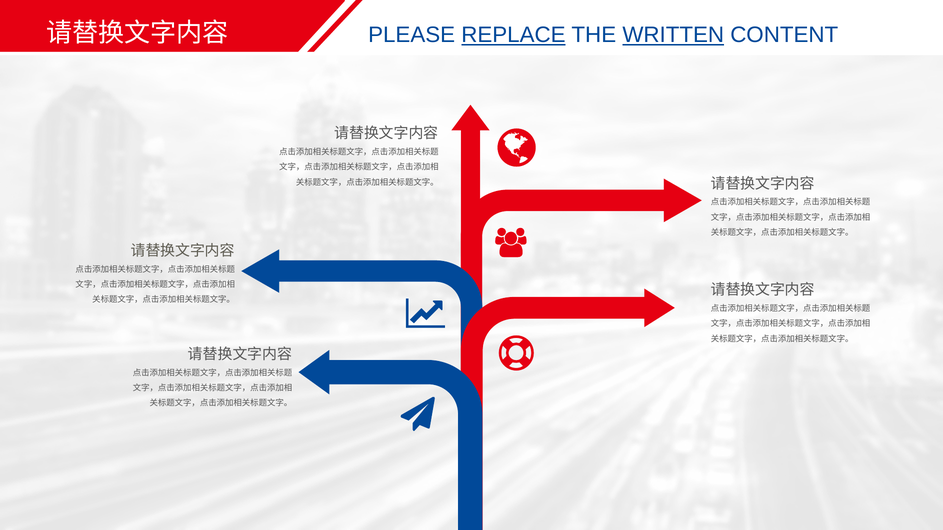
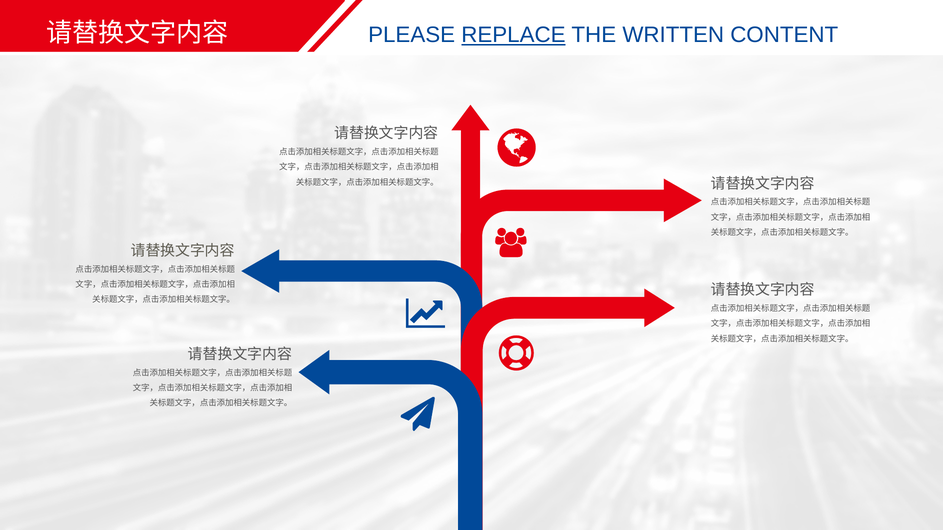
WRITTEN underline: present -> none
